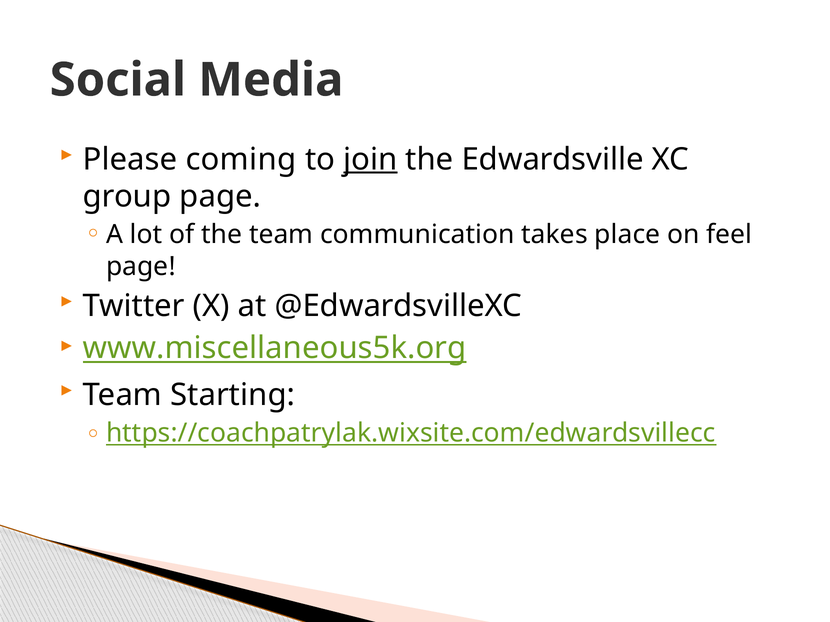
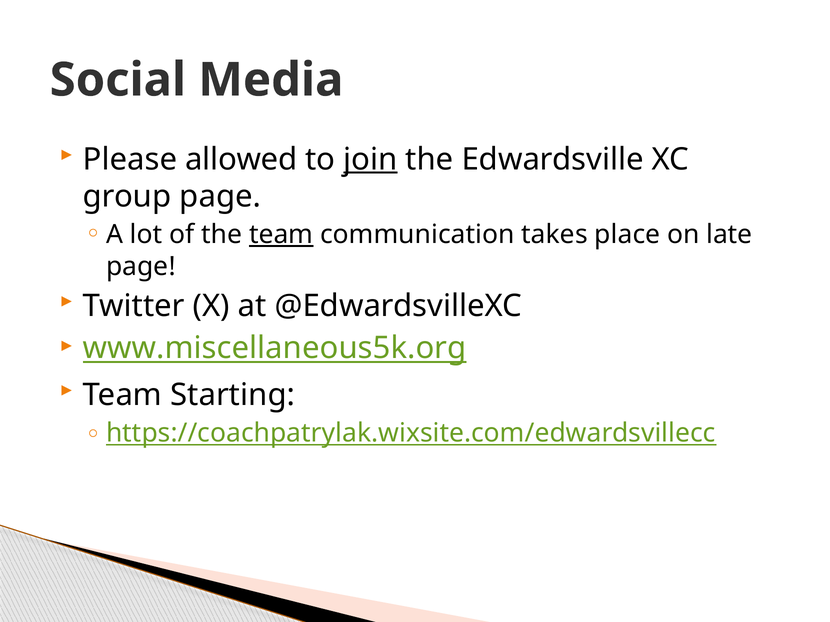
coming: coming -> allowed
team at (281, 235) underline: none -> present
feel: feel -> late
